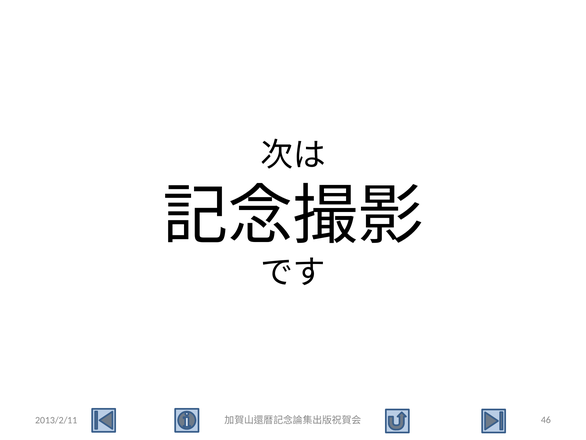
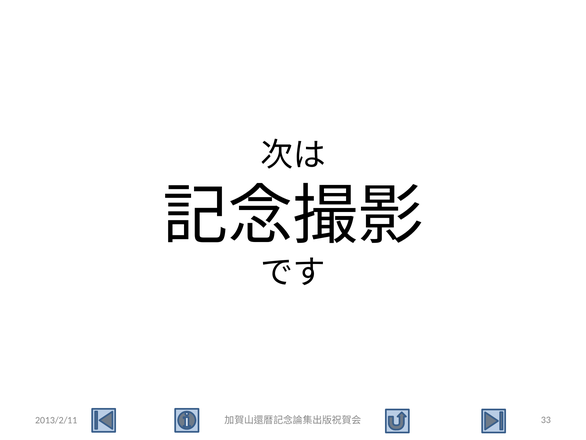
46: 46 -> 33
